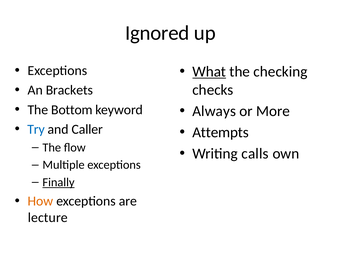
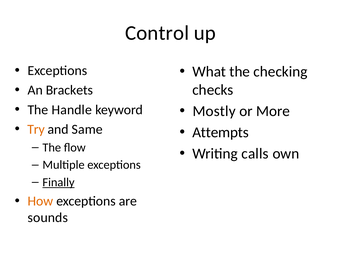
Ignored: Ignored -> Control
What underline: present -> none
Bottom: Bottom -> Handle
Always: Always -> Mostly
Try colour: blue -> orange
Caller: Caller -> Same
lecture: lecture -> sounds
